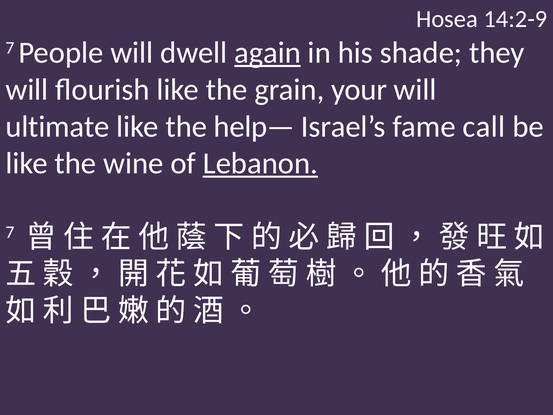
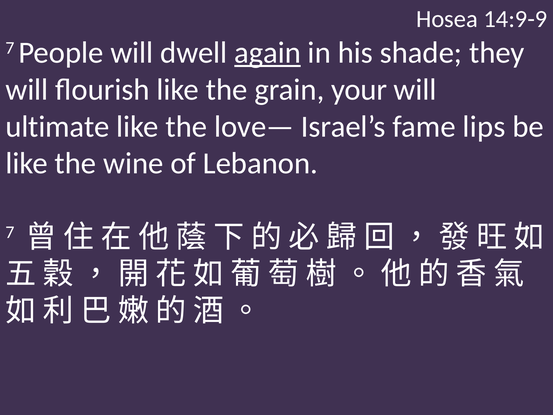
14:2-9: 14:2-9 -> 14:9-9
help—: help— -> love—
call: call -> lips
Lebanon underline: present -> none
